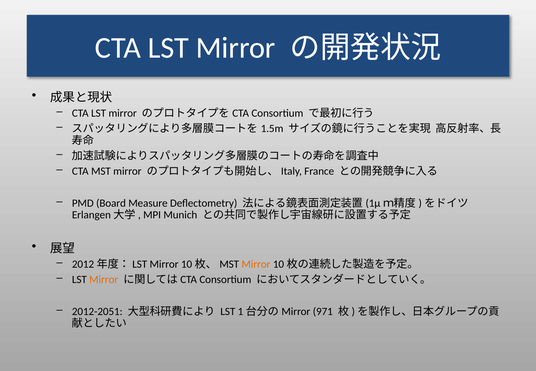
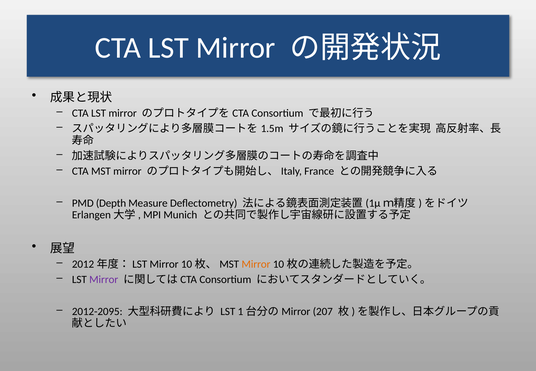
Board: Board -> Depth
Mirror at (104, 280) colour: orange -> purple
2012-2051: 2012-2051 -> 2012-2095
971: 971 -> 207
